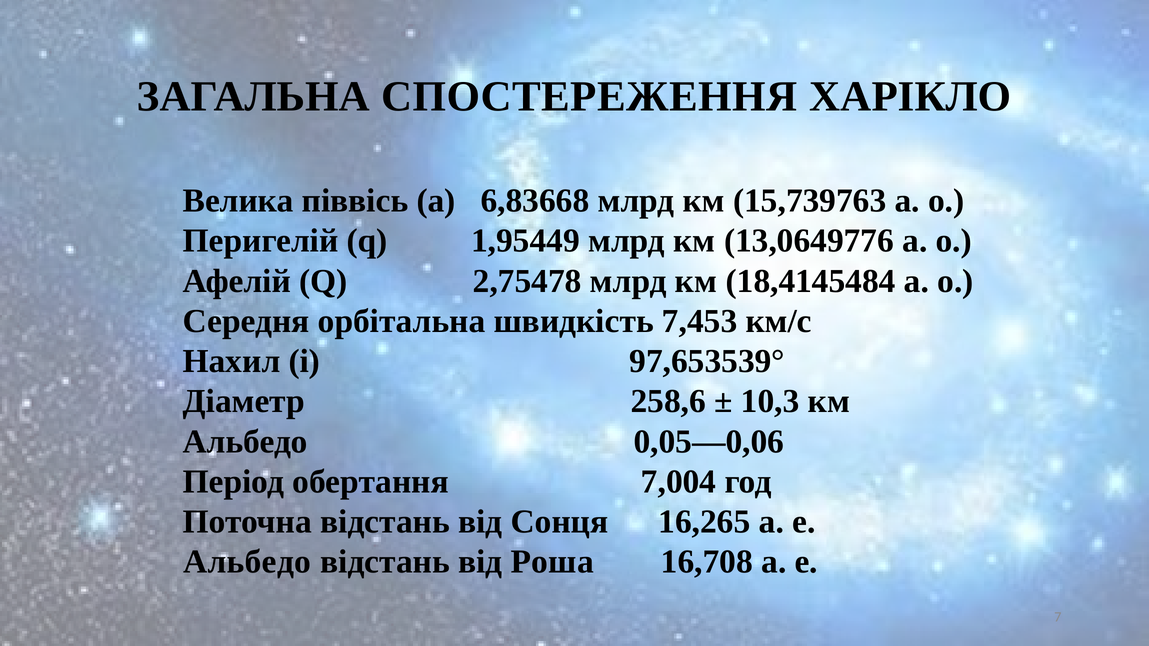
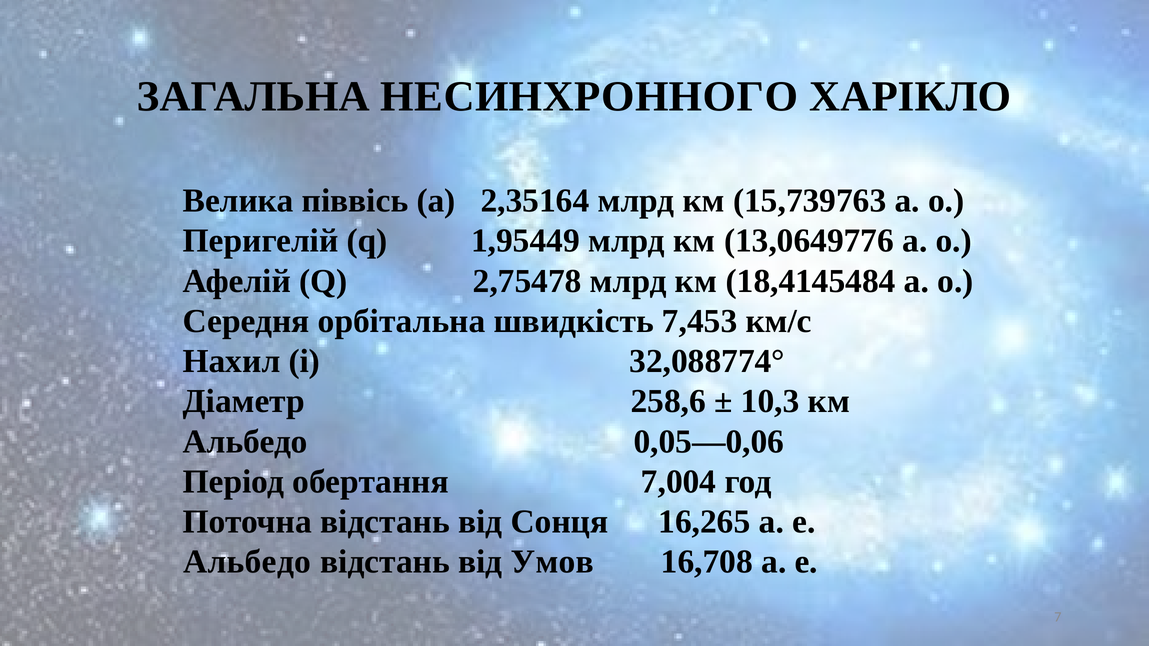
СПОСТЕРЕЖЕННЯ: СПОСТЕРЕЖЕННЯ -> НЕСИНХРОННОГО
6,83668: 6,83668 -> 2,35164
97,653539°: 97,653539° -> 32,088774°
Роша: Роша -> Умов
